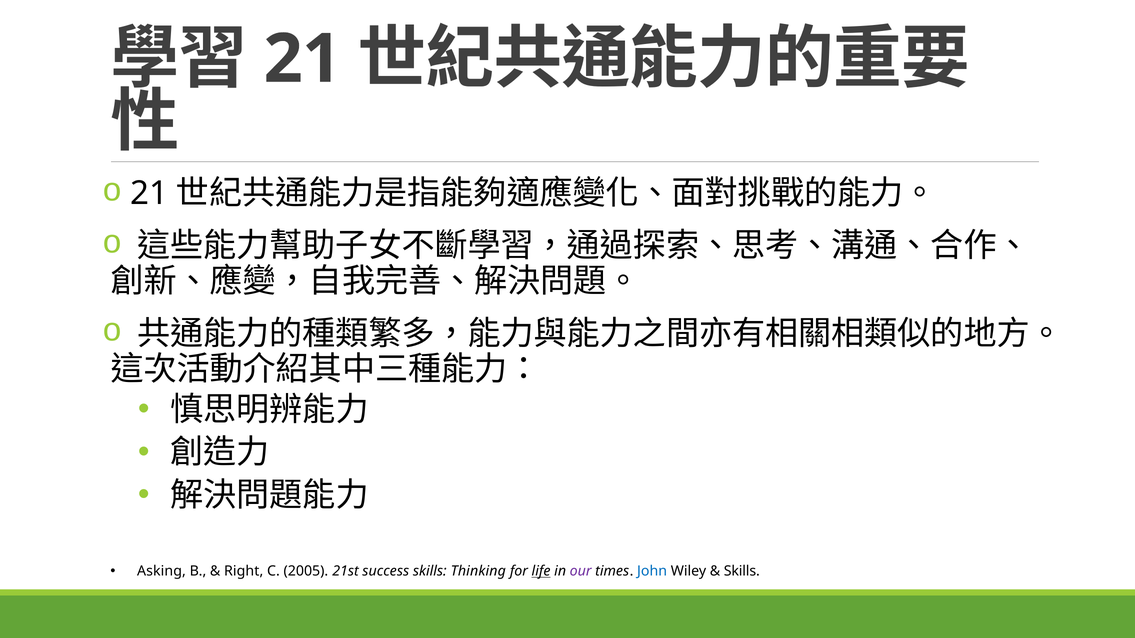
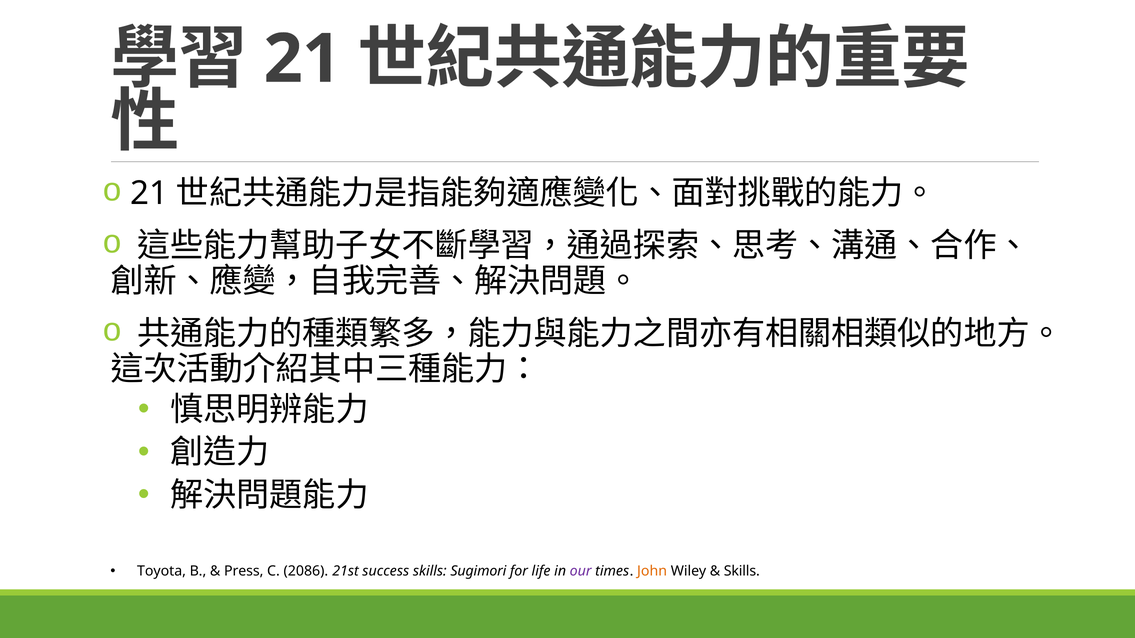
Asking: Asking -> Toyota
Right: Right -> Press
2005: 2005 -> 2086
Thinking: Thinking -> Sugimori
life underline: present -> none
John colour: blue -> orange
